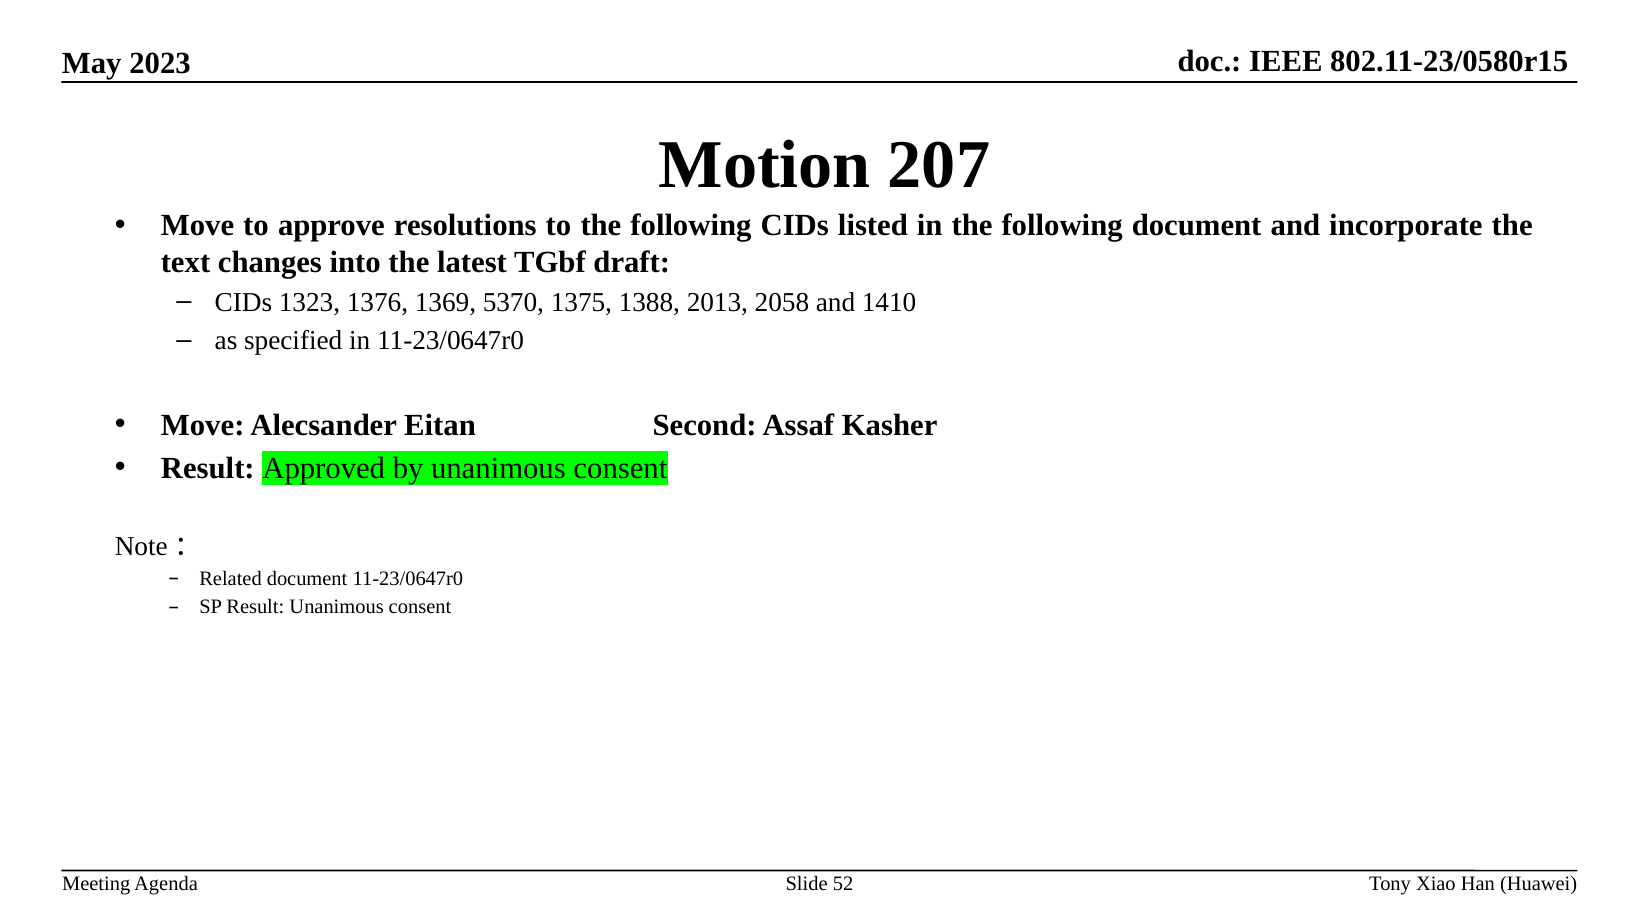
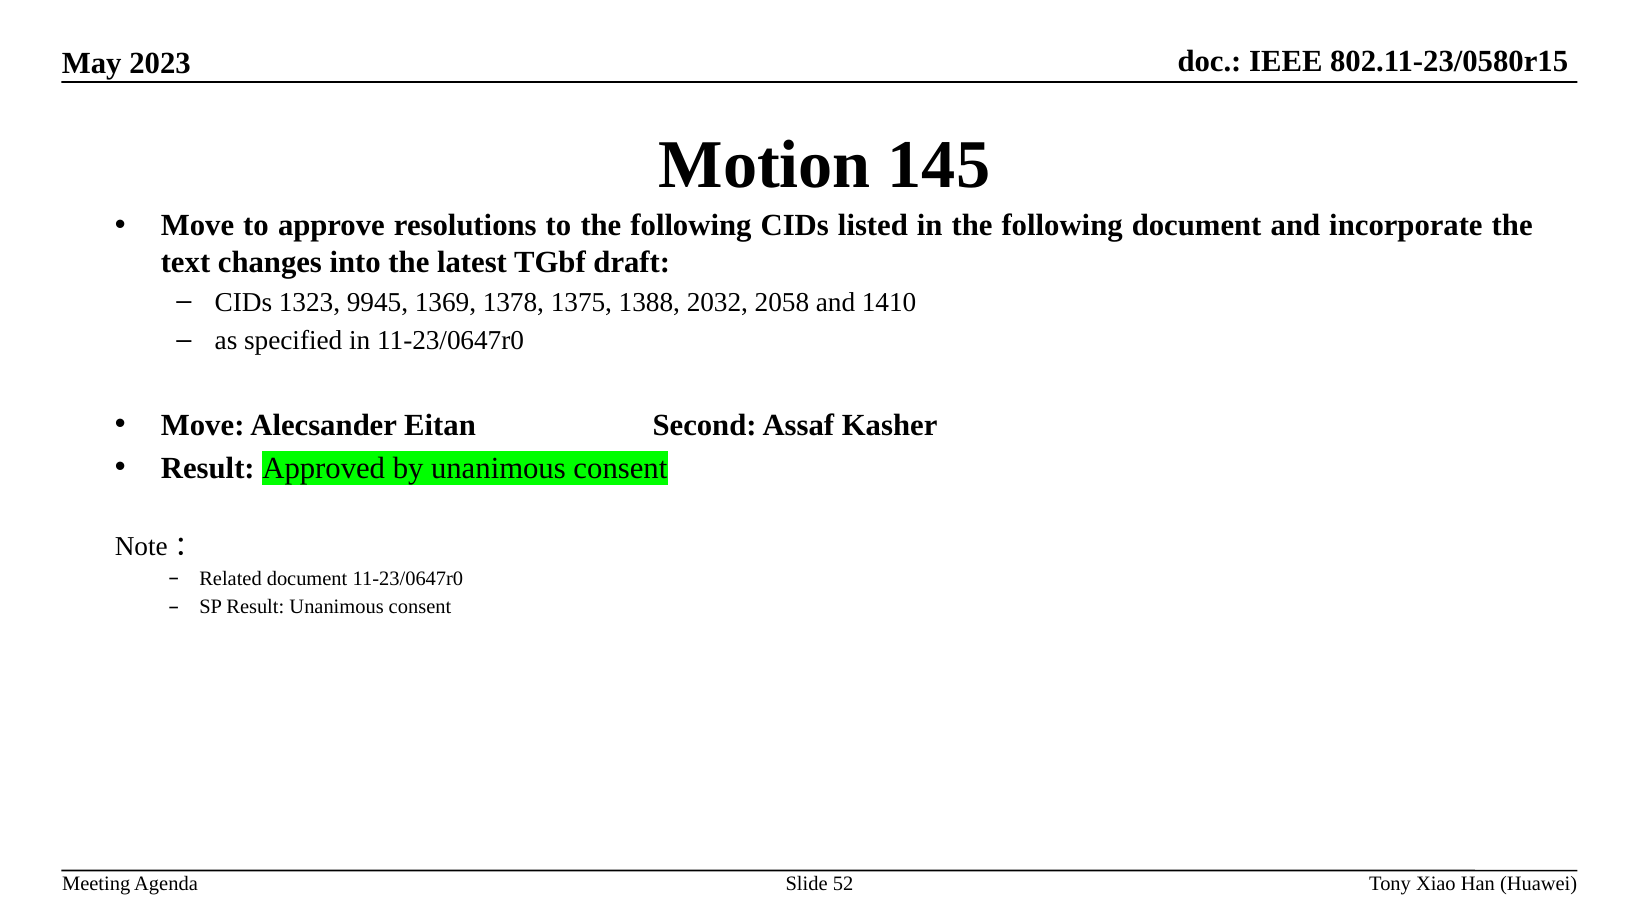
207: 207 -> 145
1376: 1376 -> 9945
5370: 5370 -> 1378
2013: 2013 -> 2032
